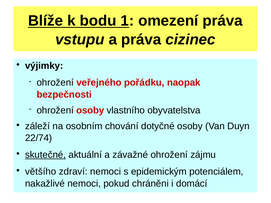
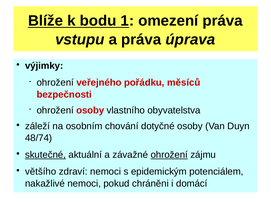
cizinec: cizinec -> úprava
naopak: naopak -> měsíců
22/74: 22/74 -> 48/74
ohrožení at (169, 155) underline: none -> present
